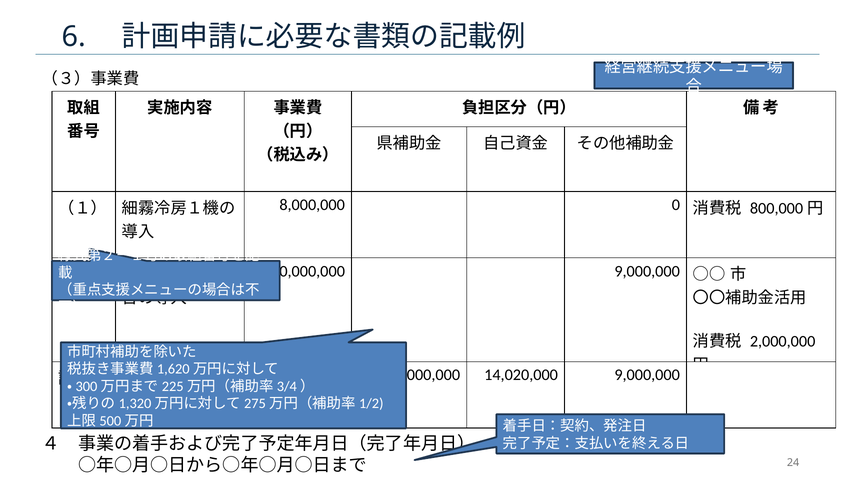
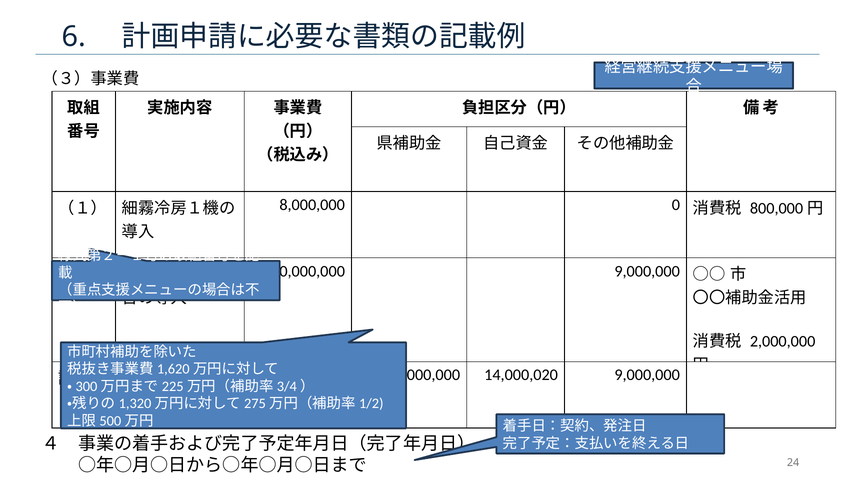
14,020,000: 14,020,000 -> 14,000,020
